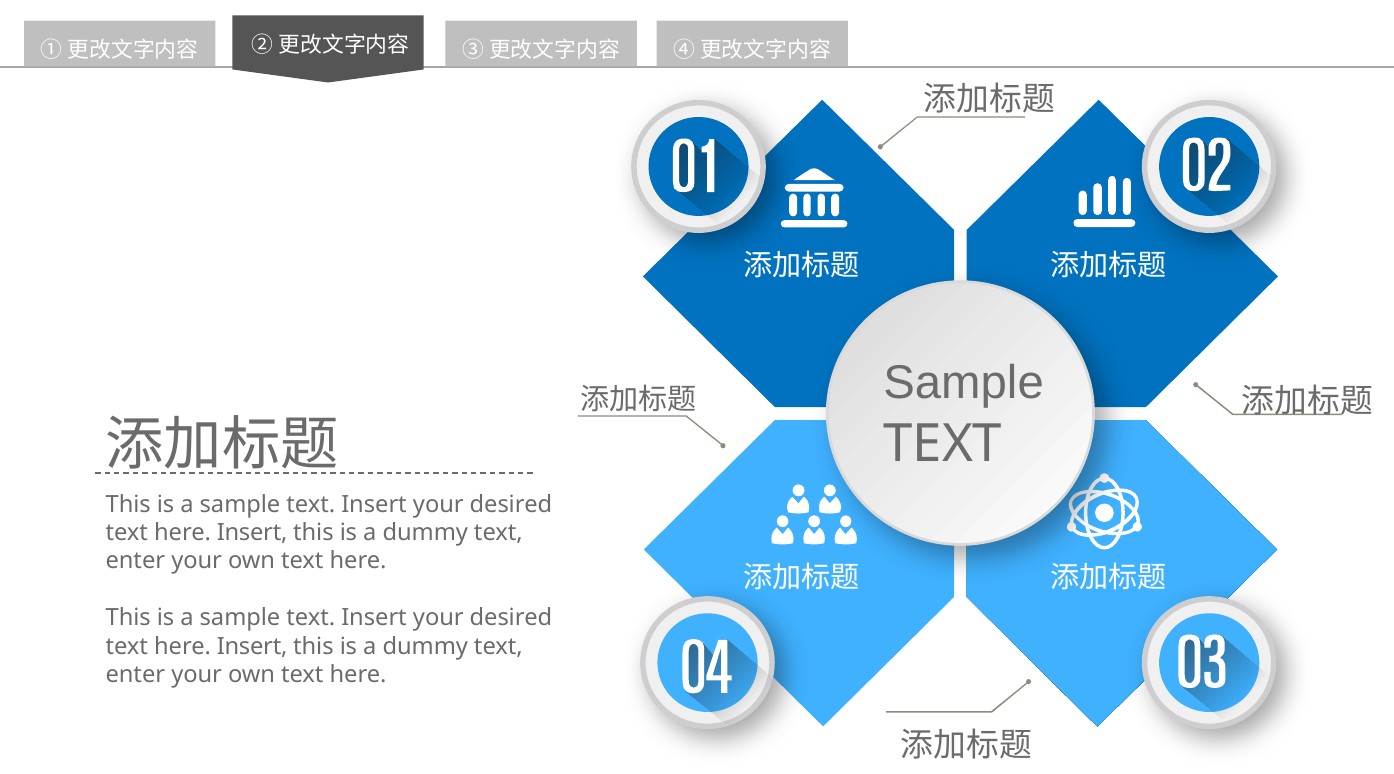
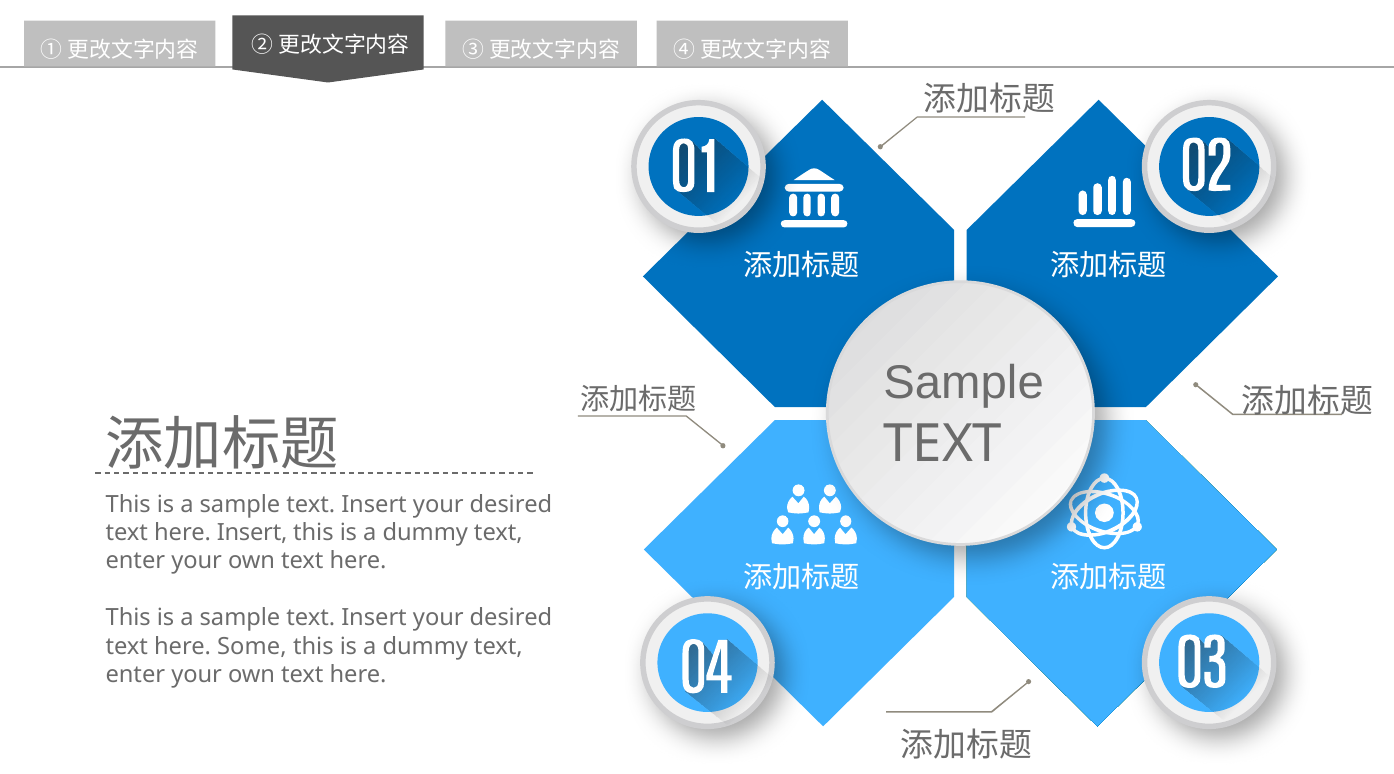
Insert at (252, 647): Insert -> Some
